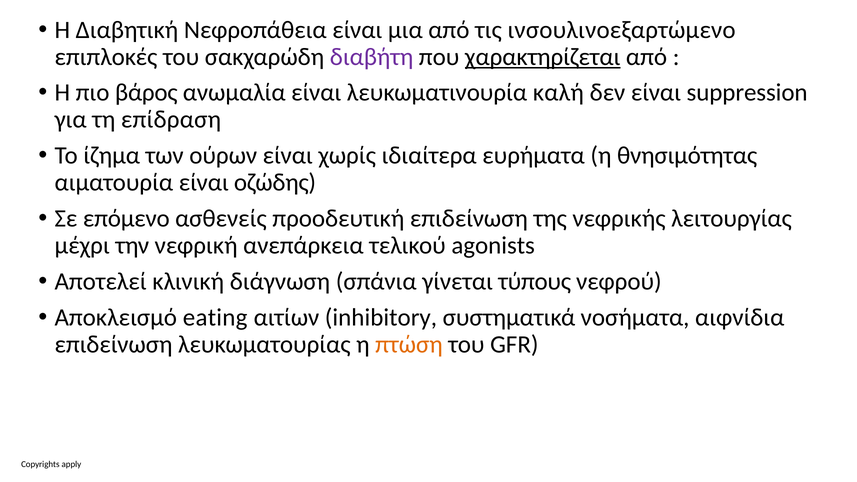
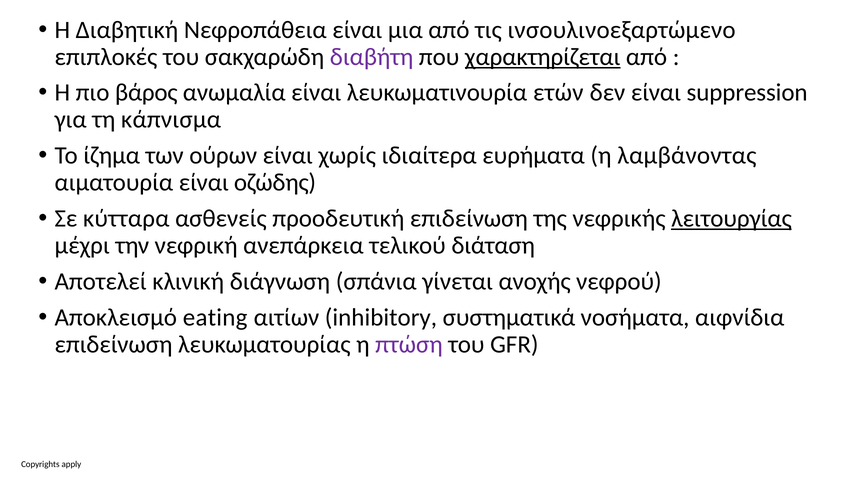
καλή: καλή -> ετών
επίδραση: επίδραση -> κάπνισμα
θνησιμότητας: θνησιμότητας -> λαμβάνοντας
επόμενο: επόμενο -> κύτταρα
λειτουργίας underline: none -> present
agonists: agonists -> διάταση
τύπους: τύπους -> ανοχής
πτώση colour: orange -> purple
